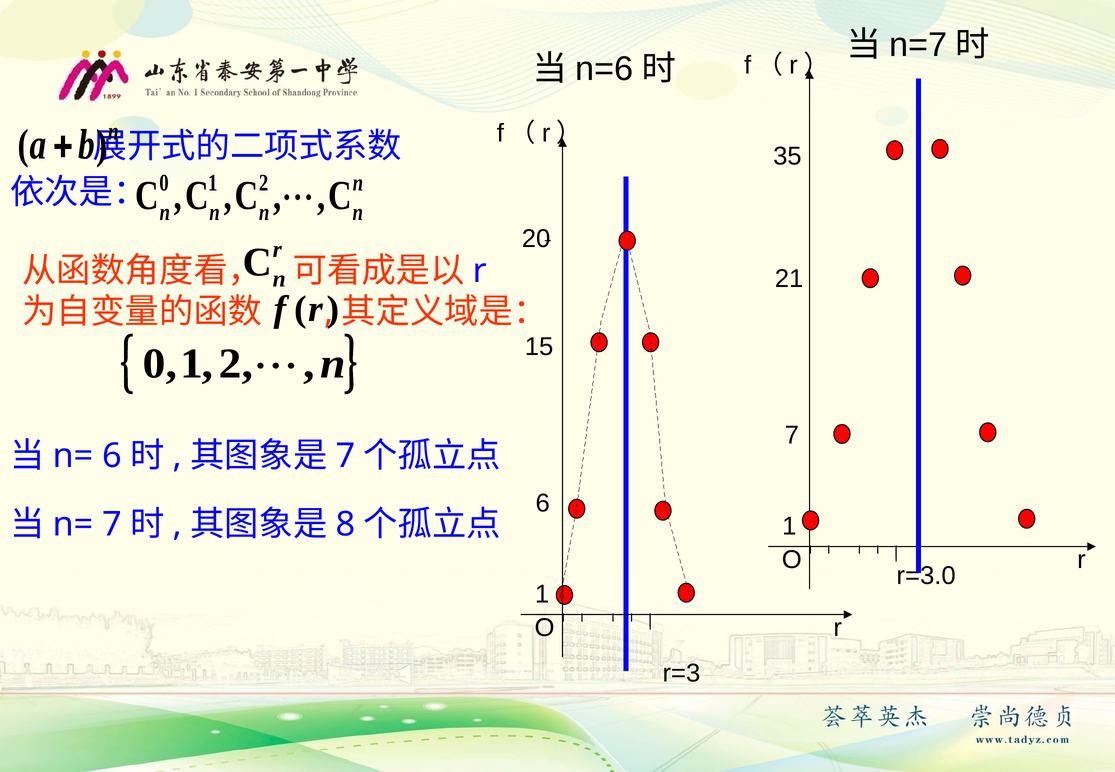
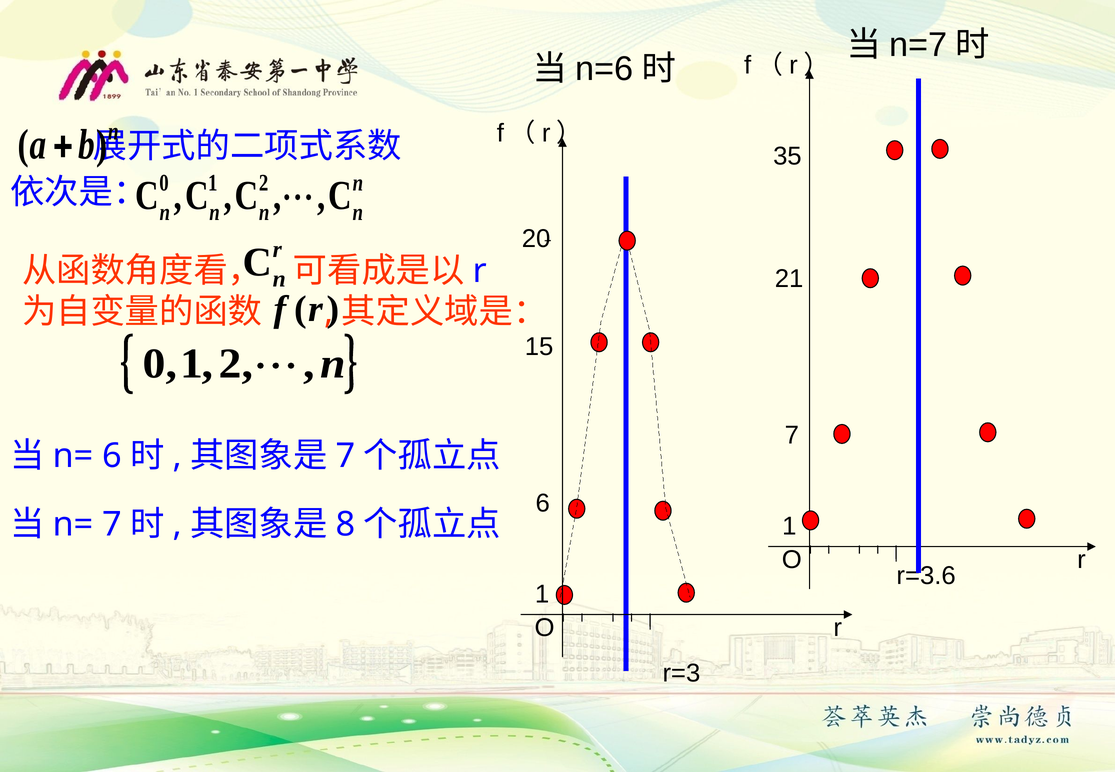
r=3.0: r=3.0 -> r=3.6
